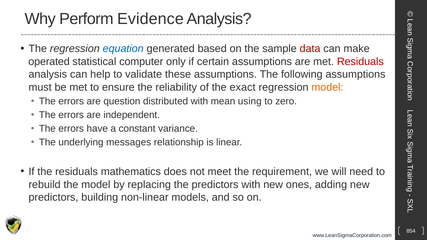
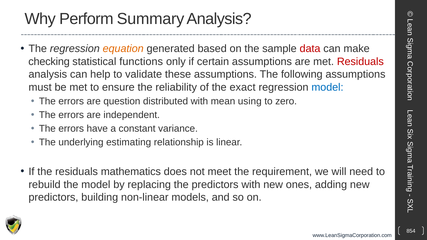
Evidence: Evidence -> Summary
equation colour: blue -> orange
operated: operated -> checking
computer: computer -> functions
model at (327, 87) colour: orange -> blue
messages: messages -> estimating
